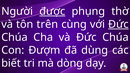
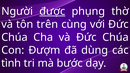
Đức at (118, 24) underline: present -> none
biết: biết -> tình
dòng: dòng -> bước
